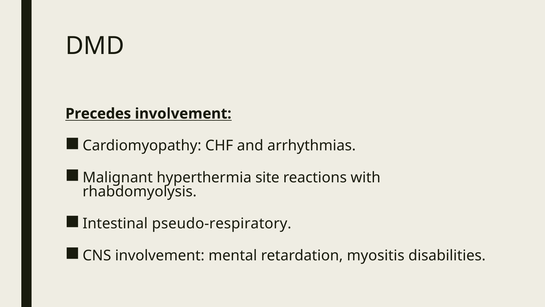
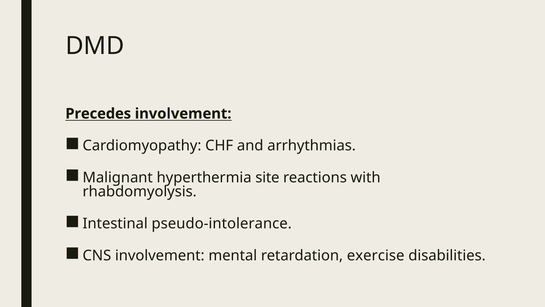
pseudo-respiratory: pseudo-respiratory -> pseudo-intolerance
myositis: myositis -> exercise
